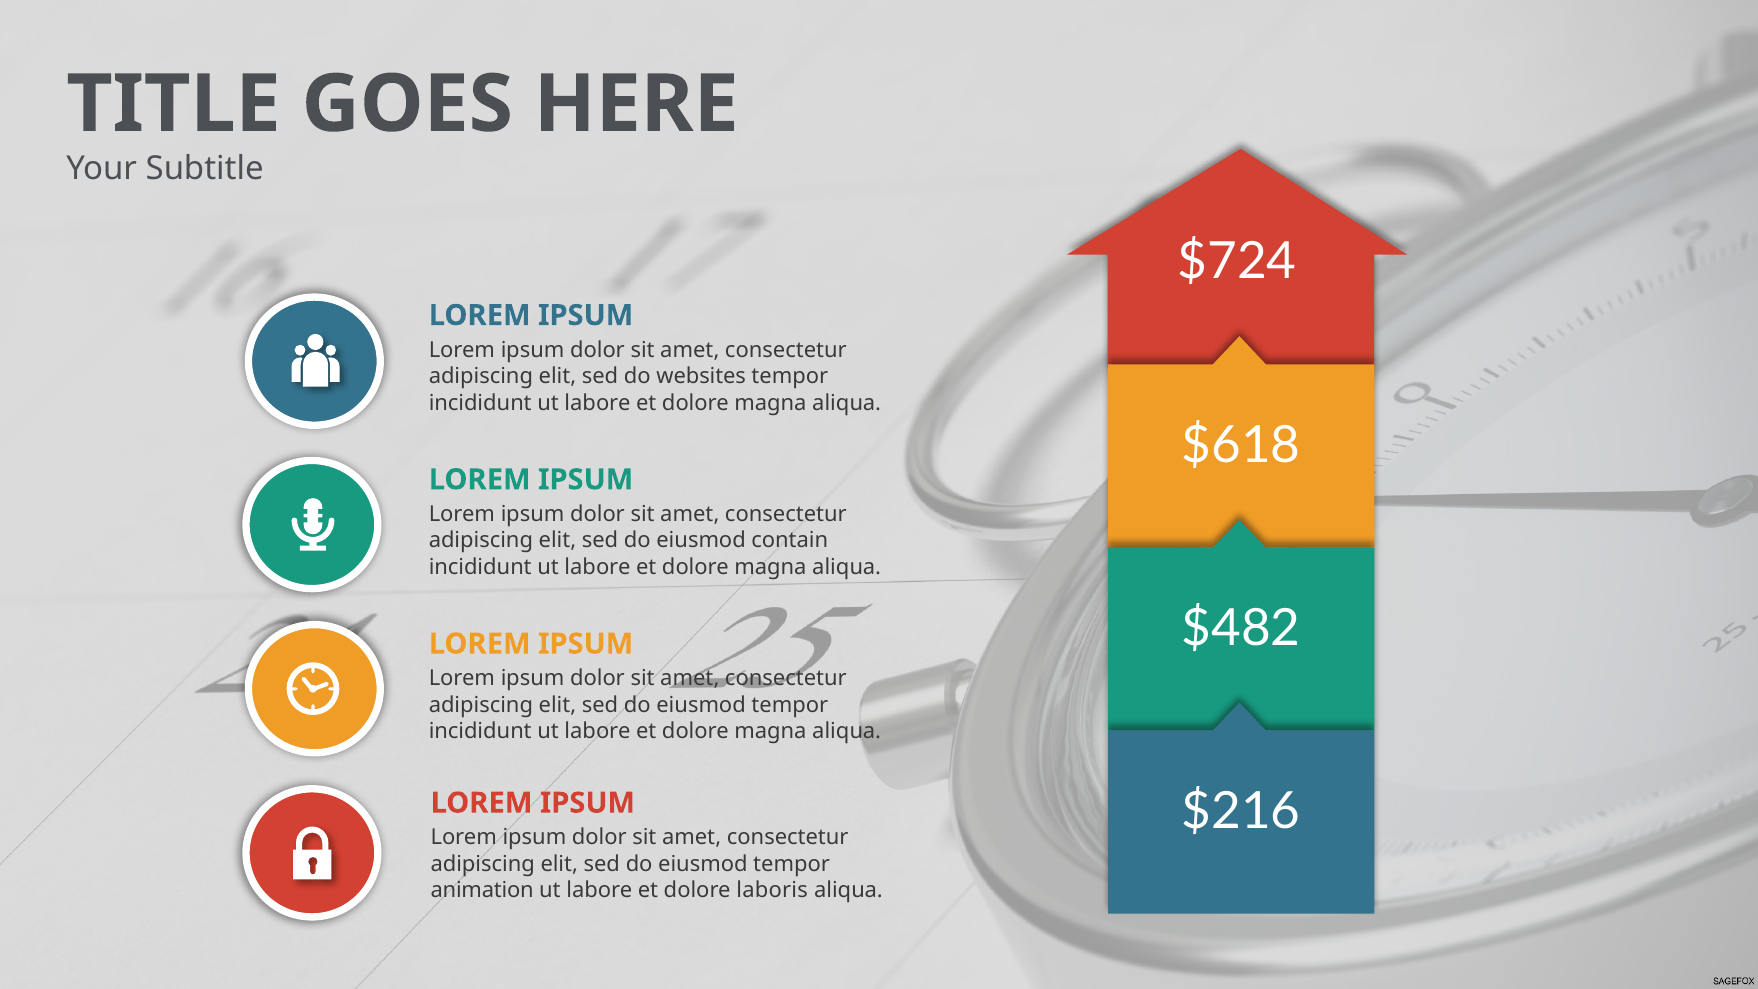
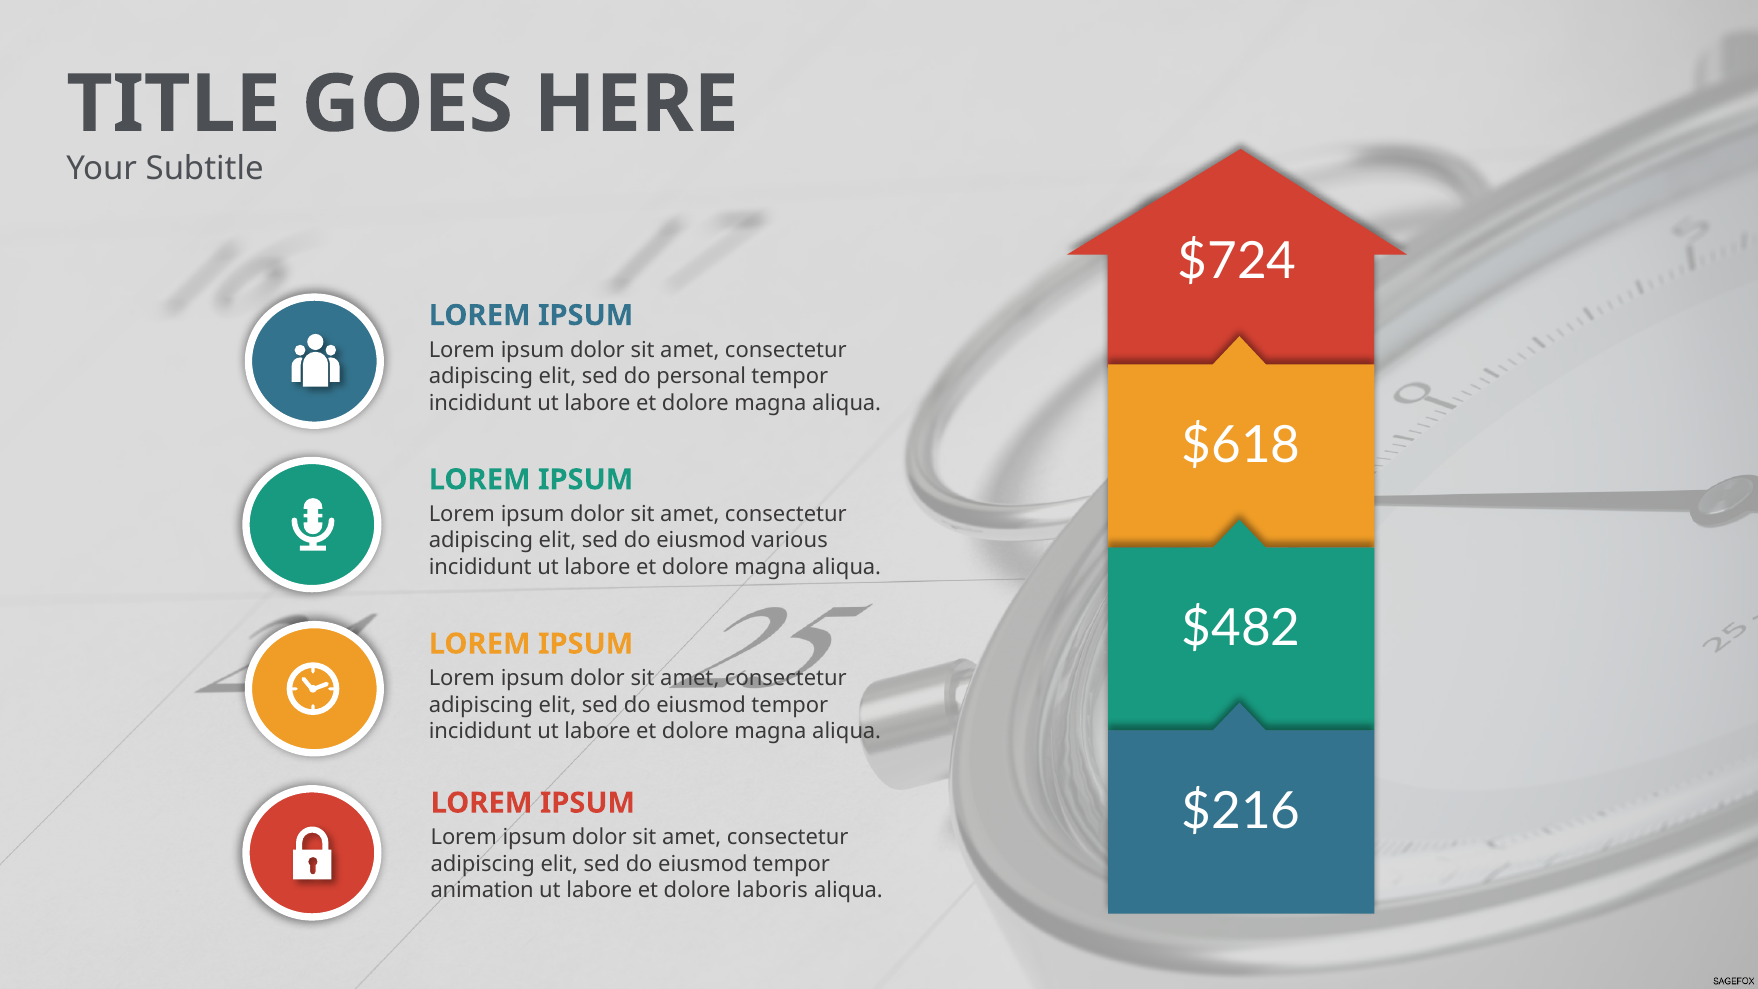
websites: websites -> personal
contain: contain -> various
